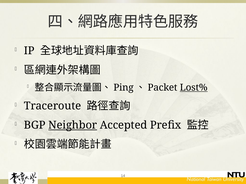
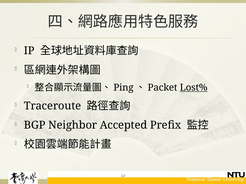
Neighbor underline: present -> none
